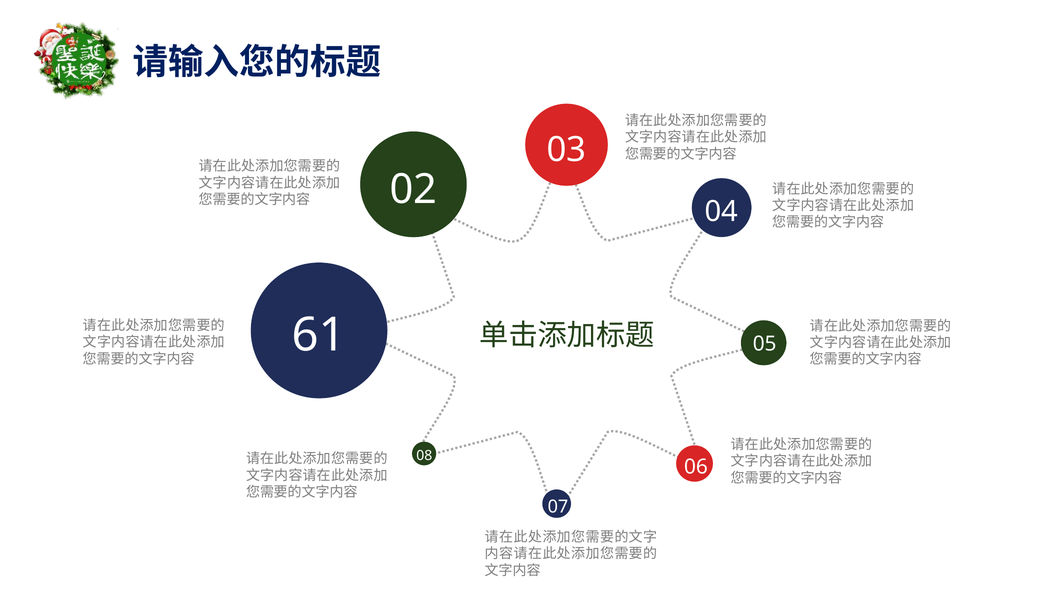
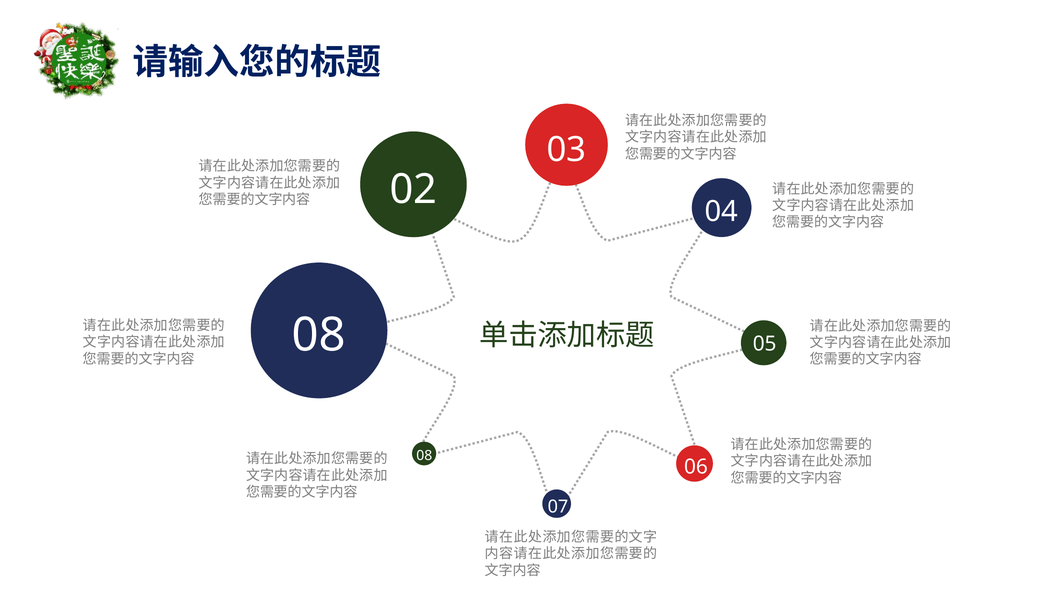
61 at (319, 335): 61 -> 08
